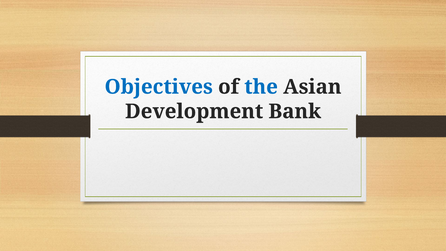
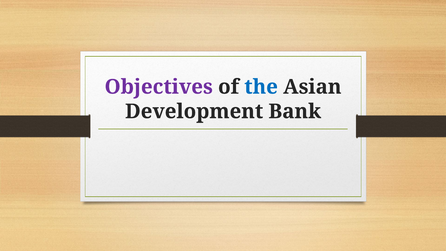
Objectives colour: blue -> purple
